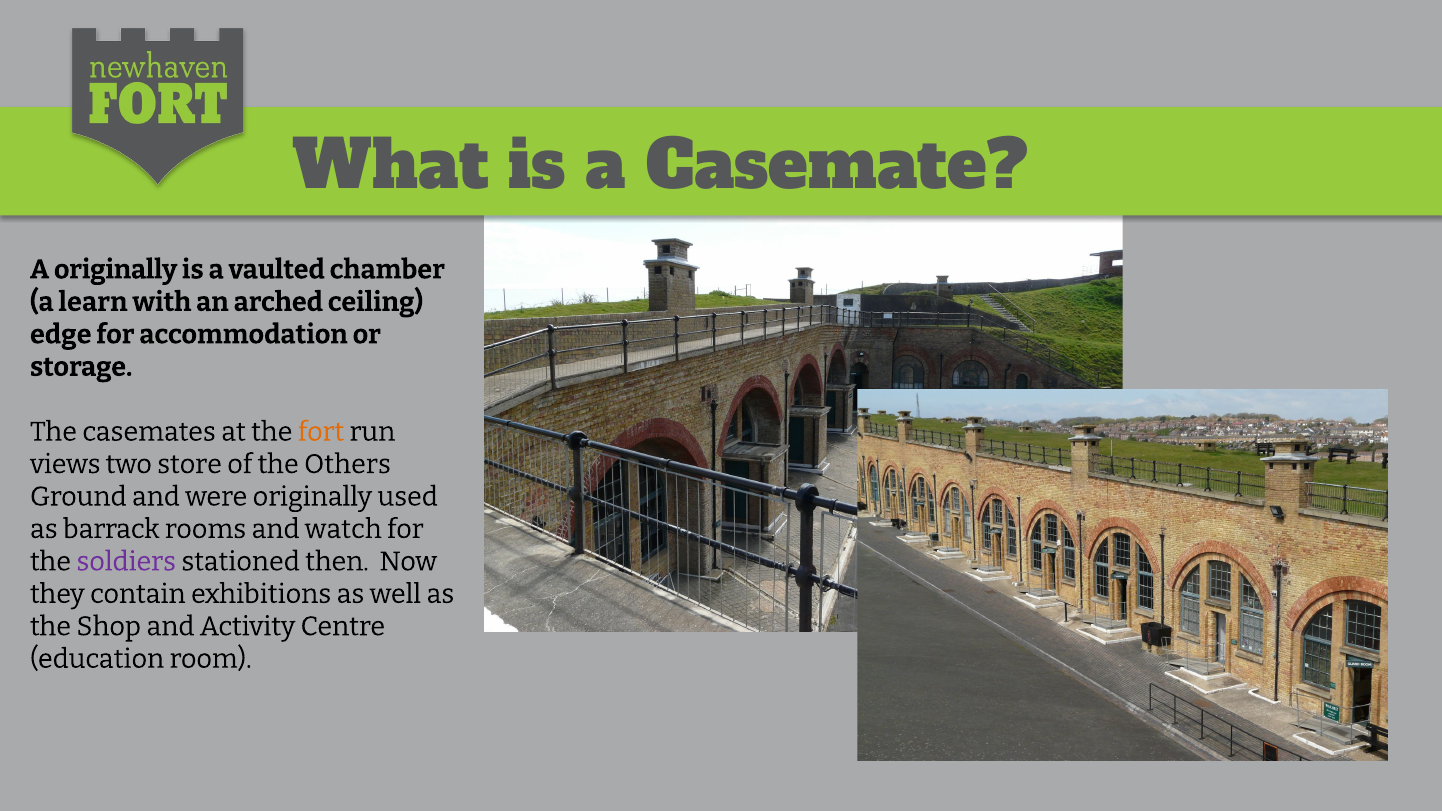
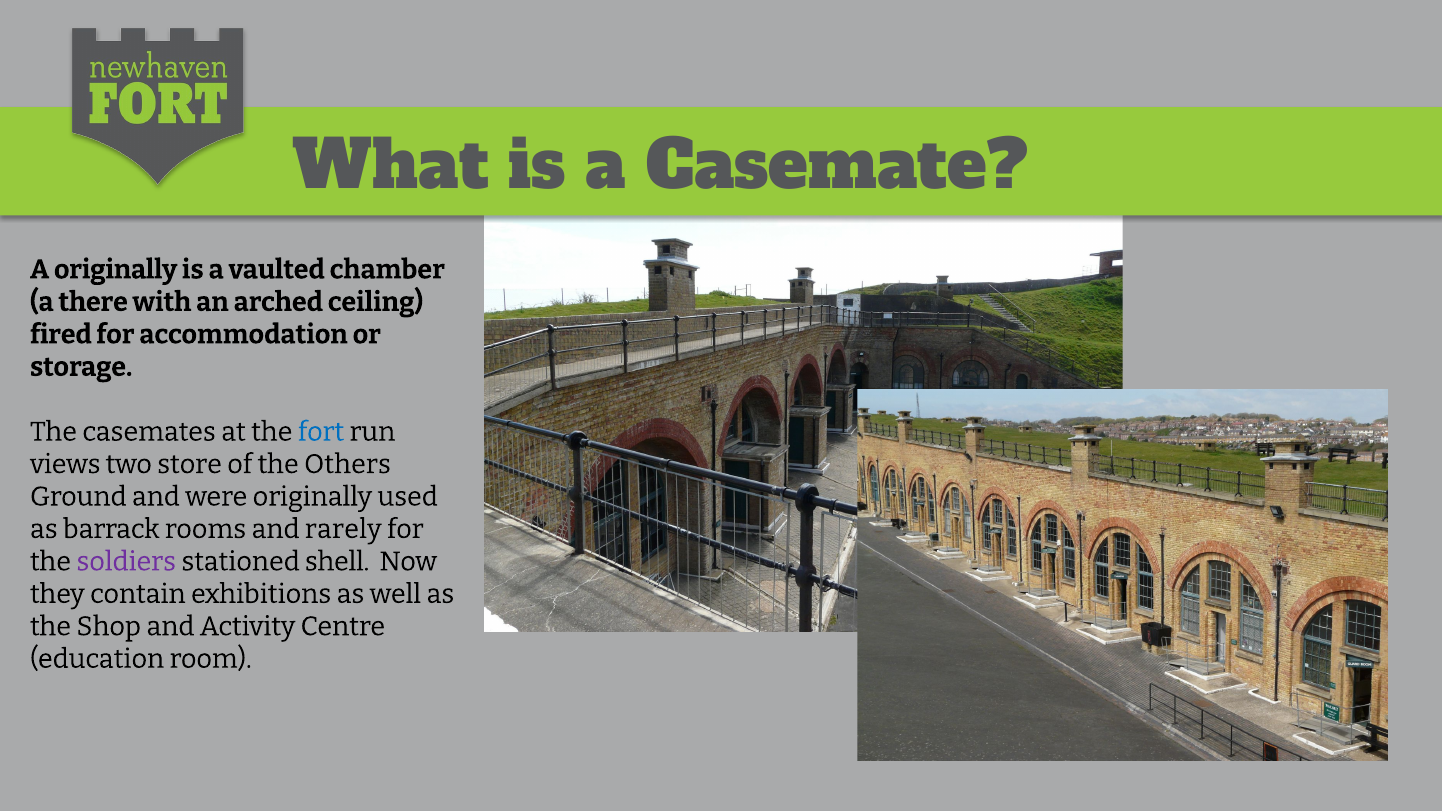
learn: learn -> there
edge: edge -> fired
fort colour: orange -> blue
watch: watch -> rarely
then: then -> shell
